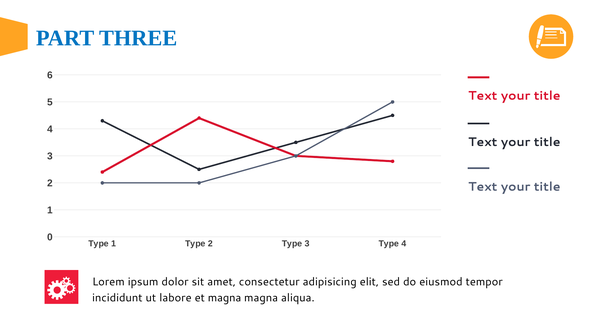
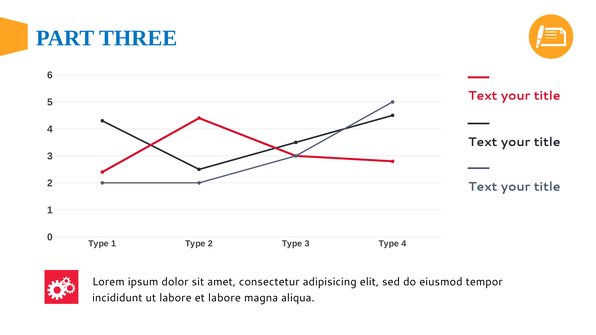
et magna: magna -> labore
